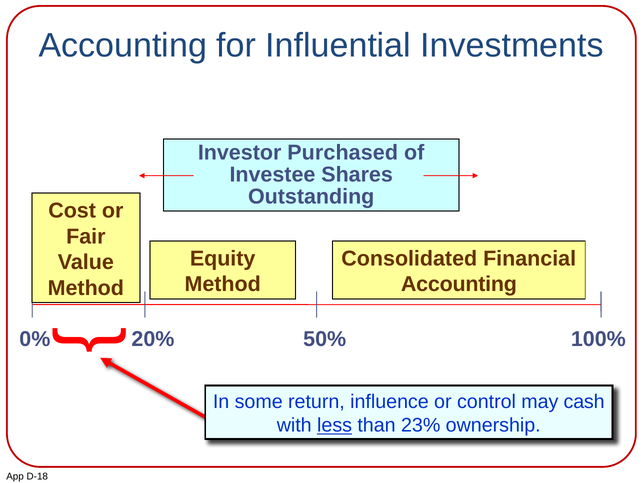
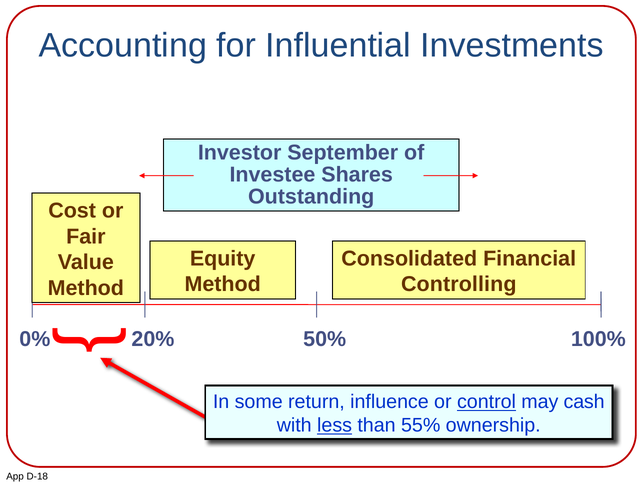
Purchased: Purchased -> September
Accounting at (459, 284): Accounting -> Controlling
control underline: none -> present
23%: 23% -> 55%
